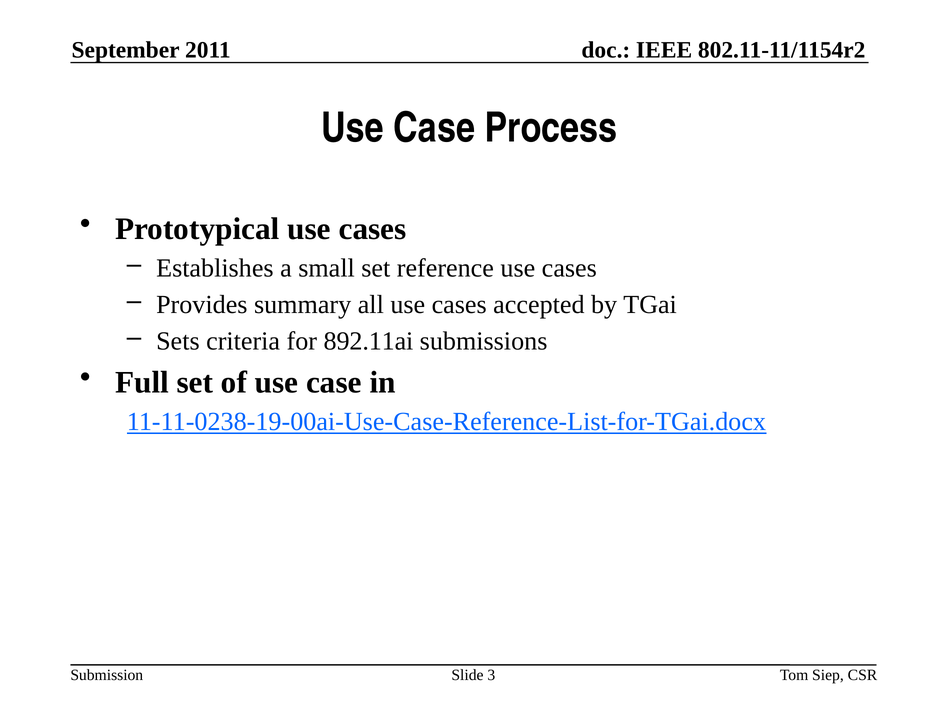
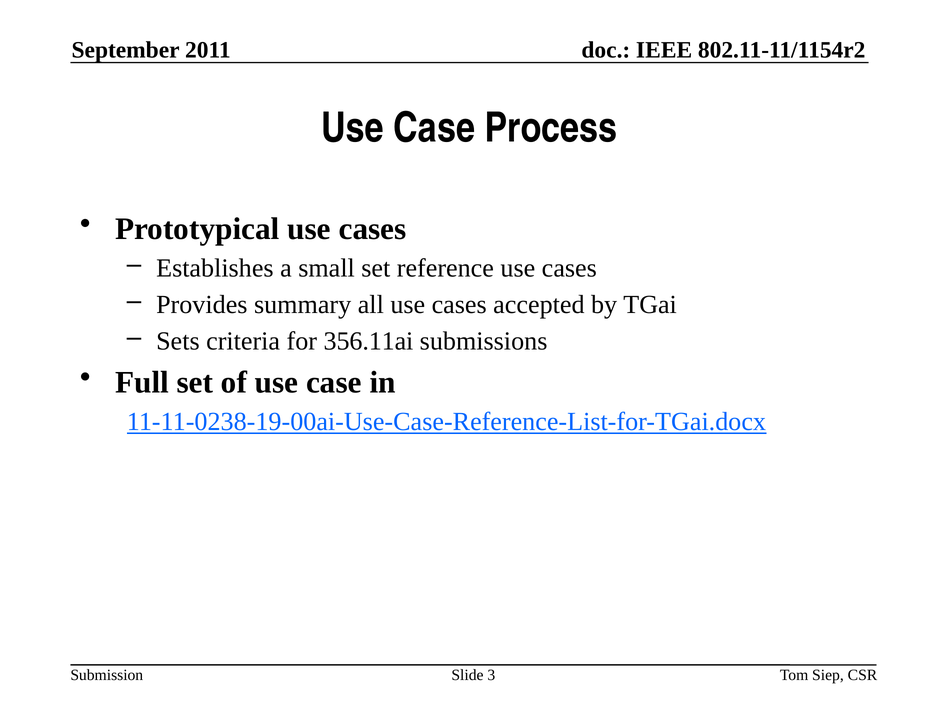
892.11ai: 892.11ai -> 356.11ai
